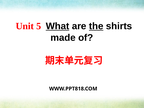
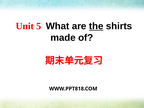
What underline: present -> none
